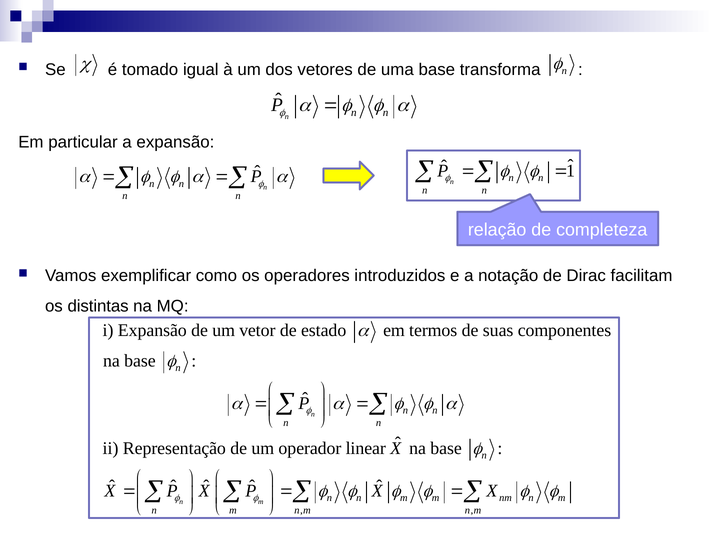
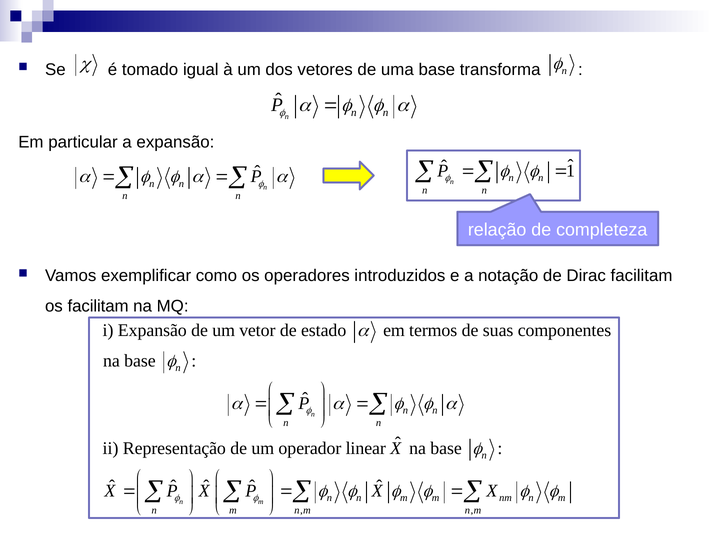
os distintas: distintas -> facilitam
